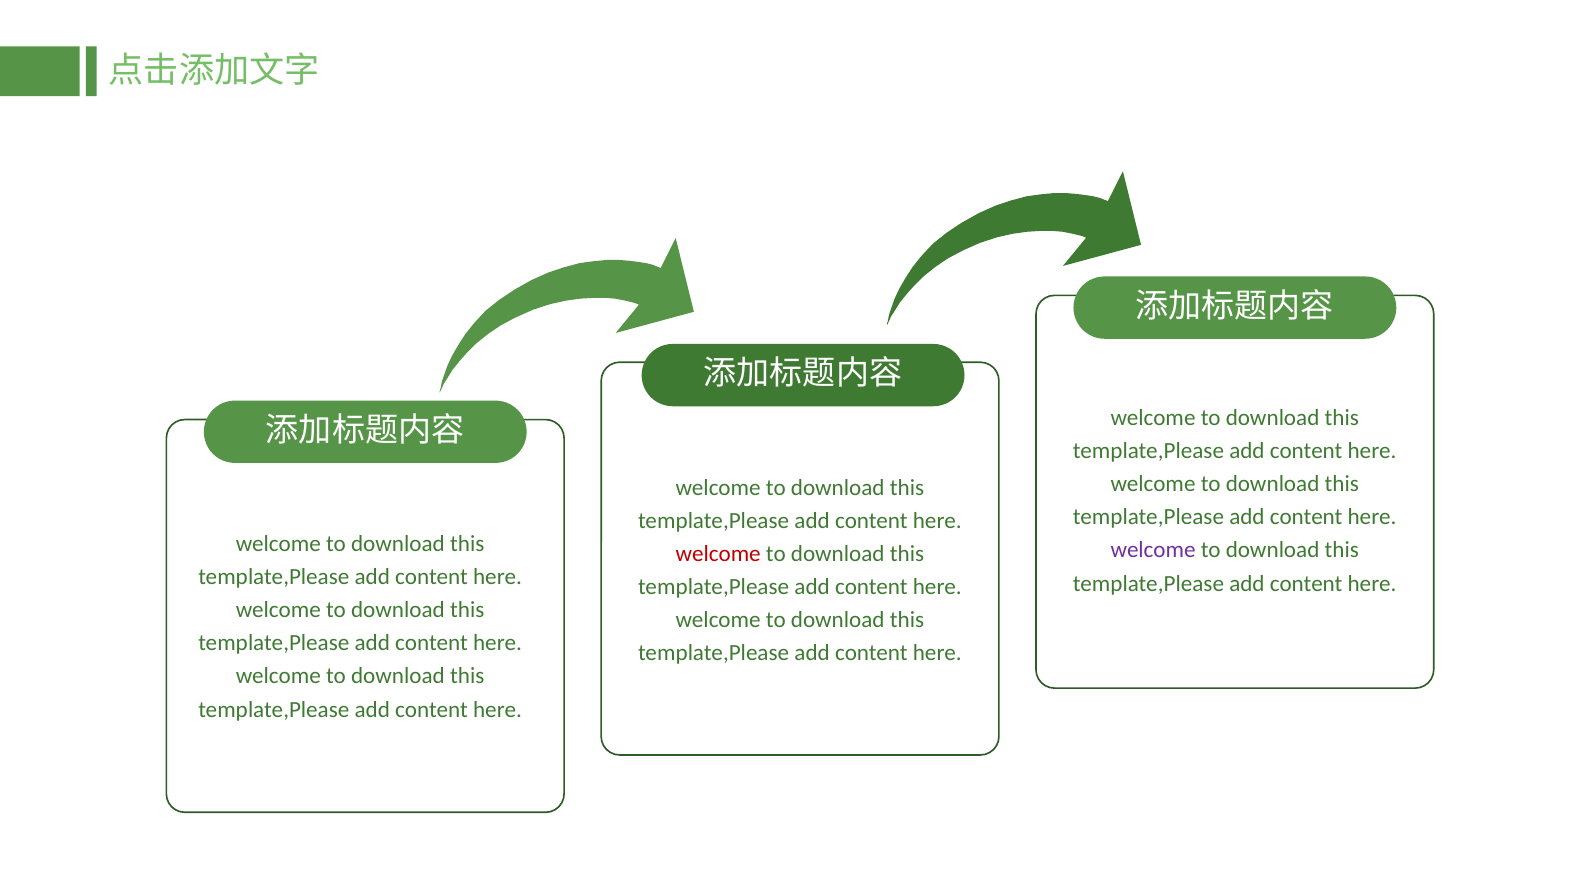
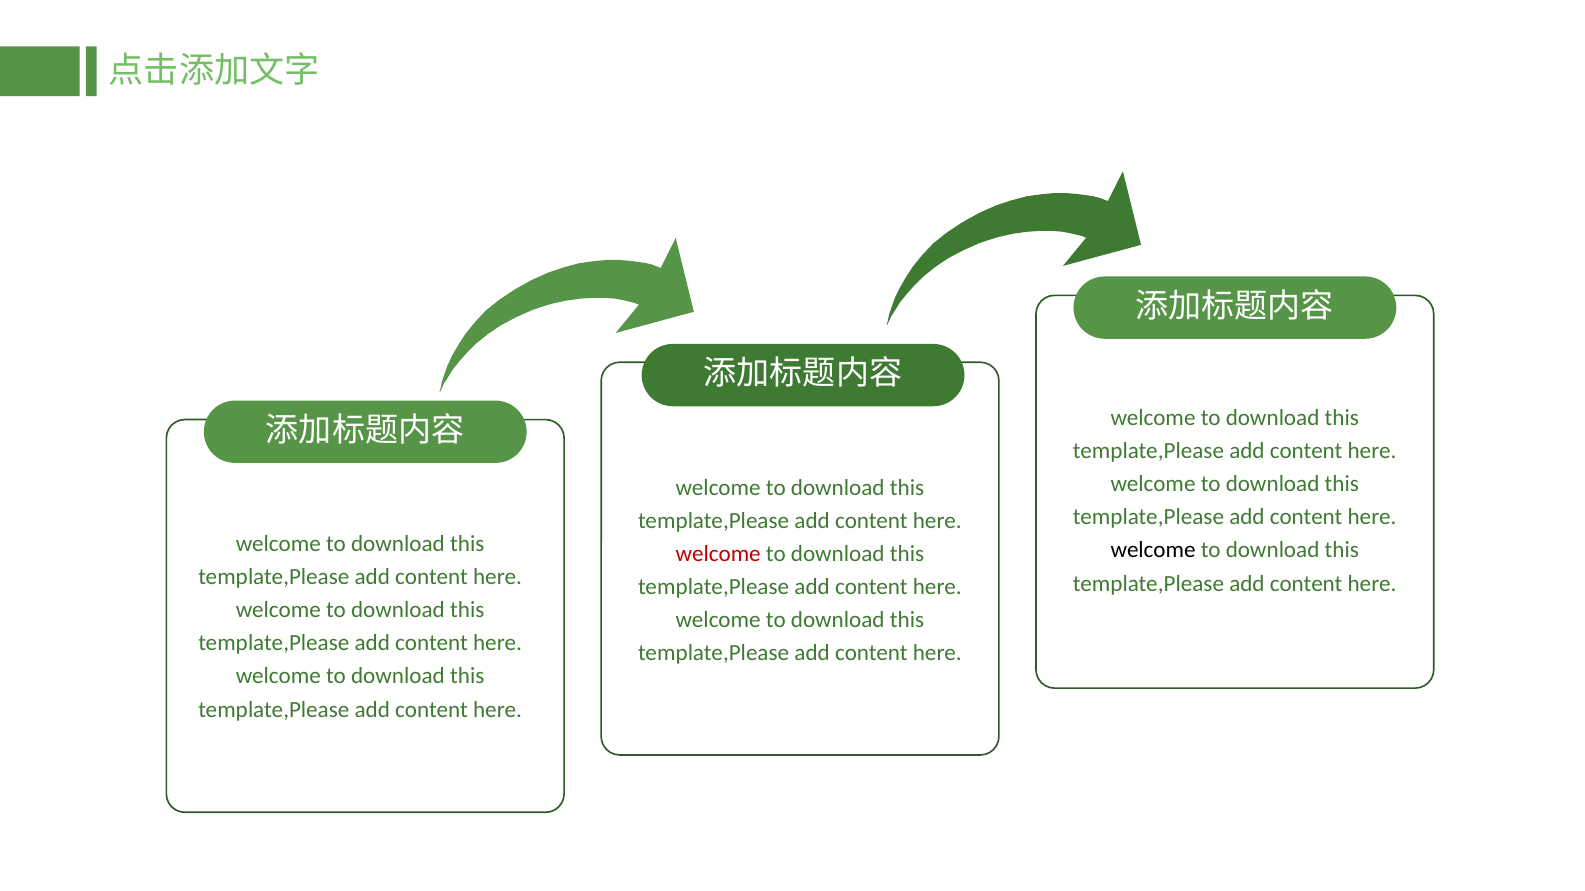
welcome at (1153, 551) colour: purple -> black
